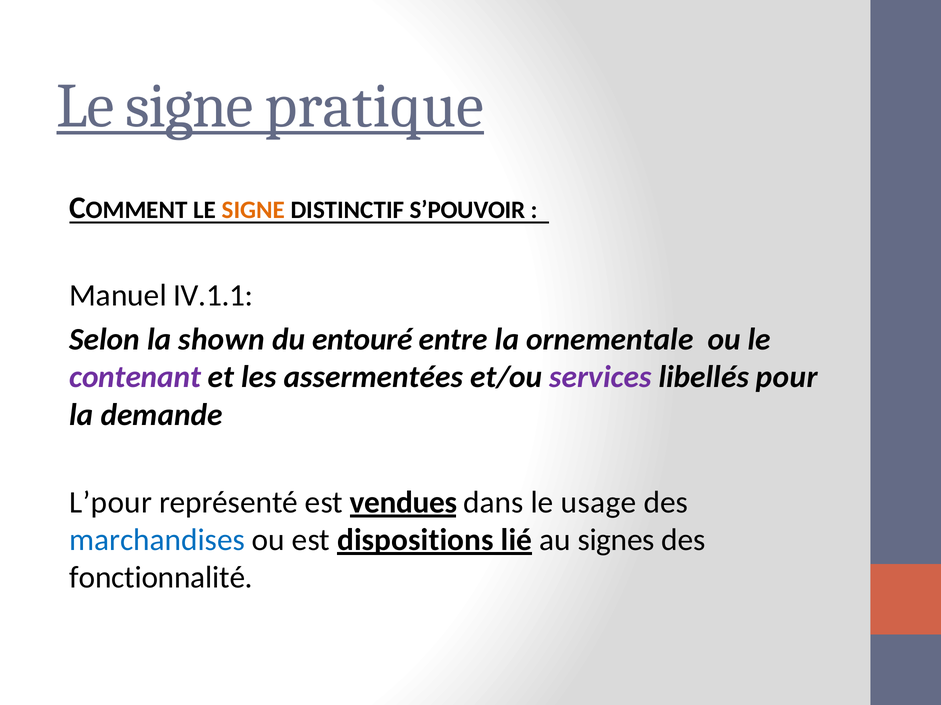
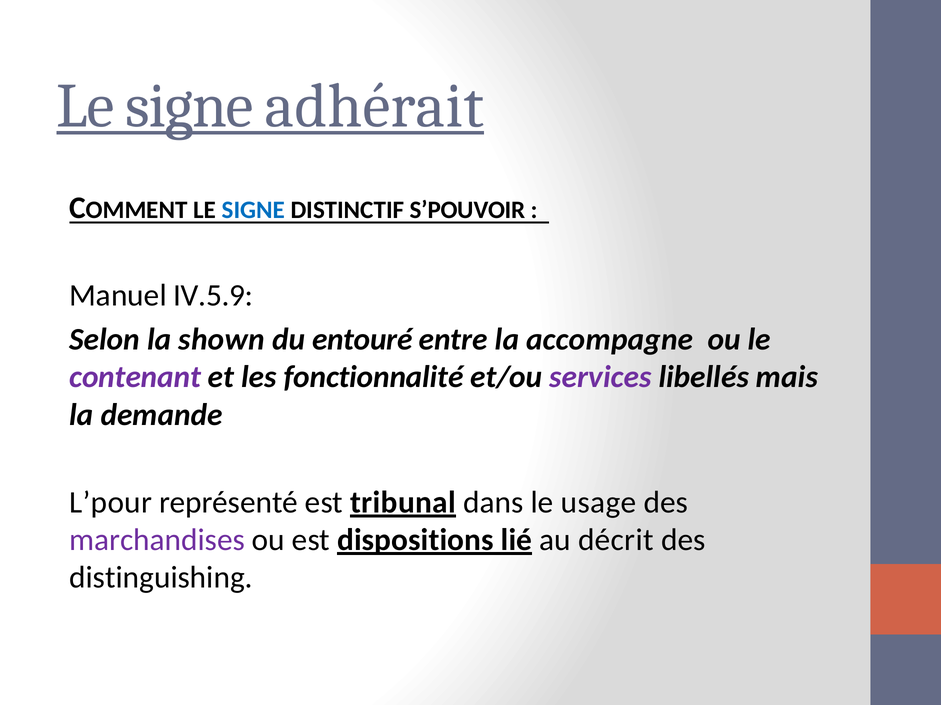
pratique: pratique -> adhérait
SIGNE at (253, 210) colour: orange -> blue
IV.1.1: IV.1.1 -> IV.5.9
ornementale: ornementale -> accompagne
assermentées: assermentées -> fonctionnalité
pour: pour -> mais
vendues: vendues -> tribunal
marchandises colour: blue -> purple
signes: signes -> décrit
fonctionnalité: fonctionnalité -> distinguishing
